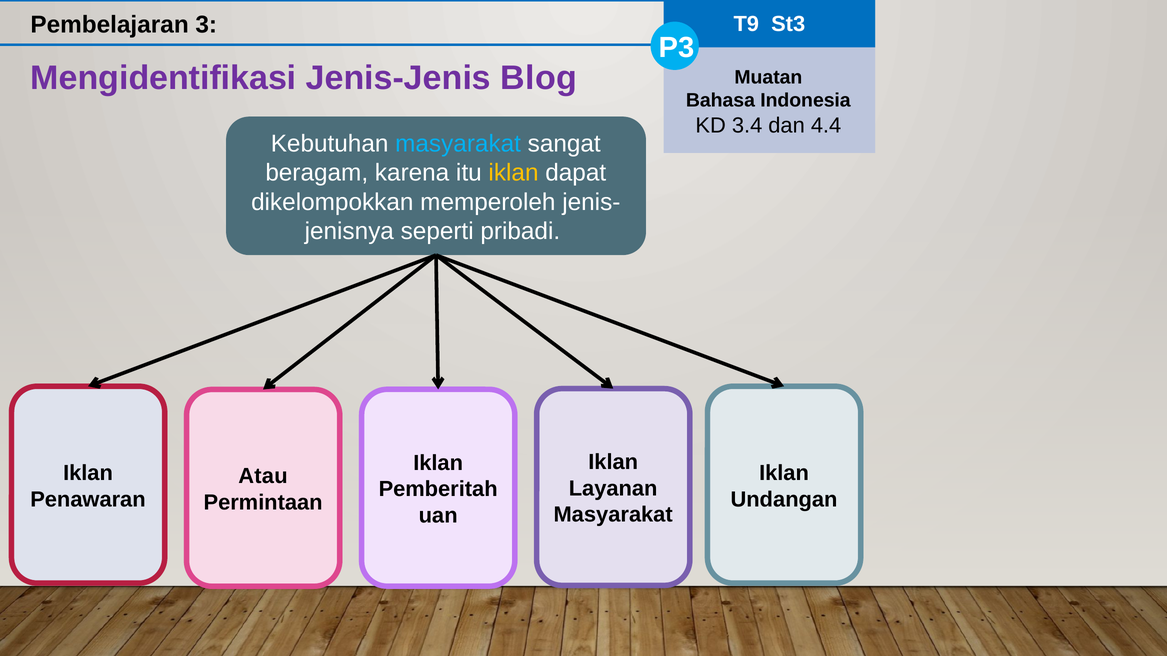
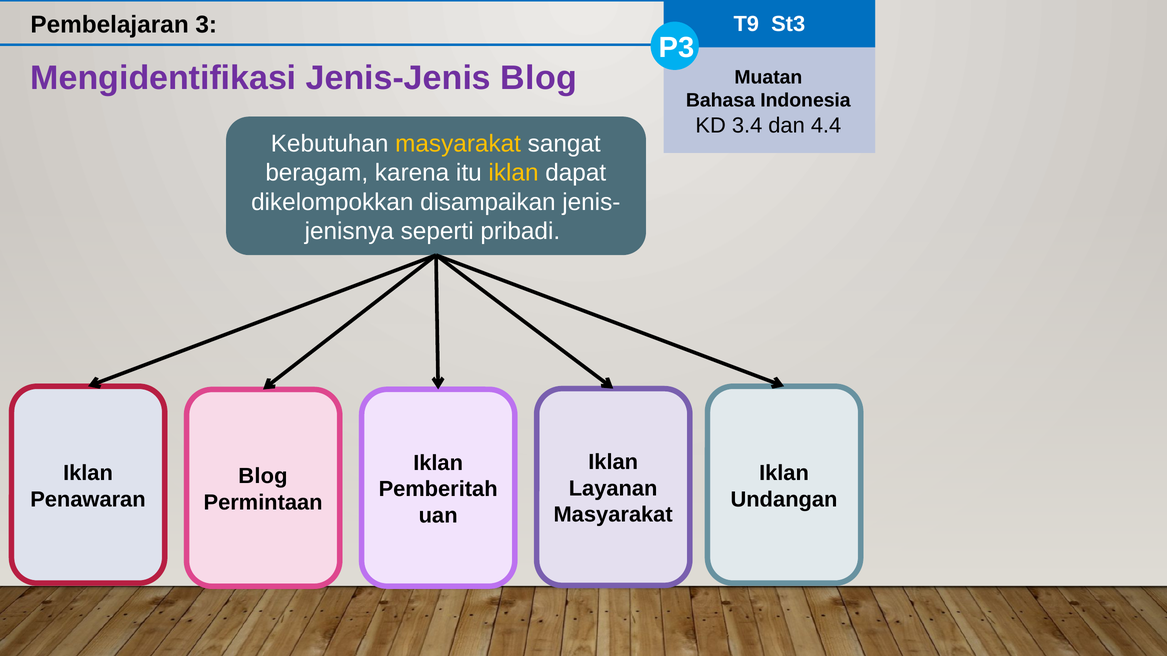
masyarakat at (458, 144) colour: light blue -> yellow
memperoleh: memperoleh -> disampaikan
Atau at (263, 477): Atau -> Blog
